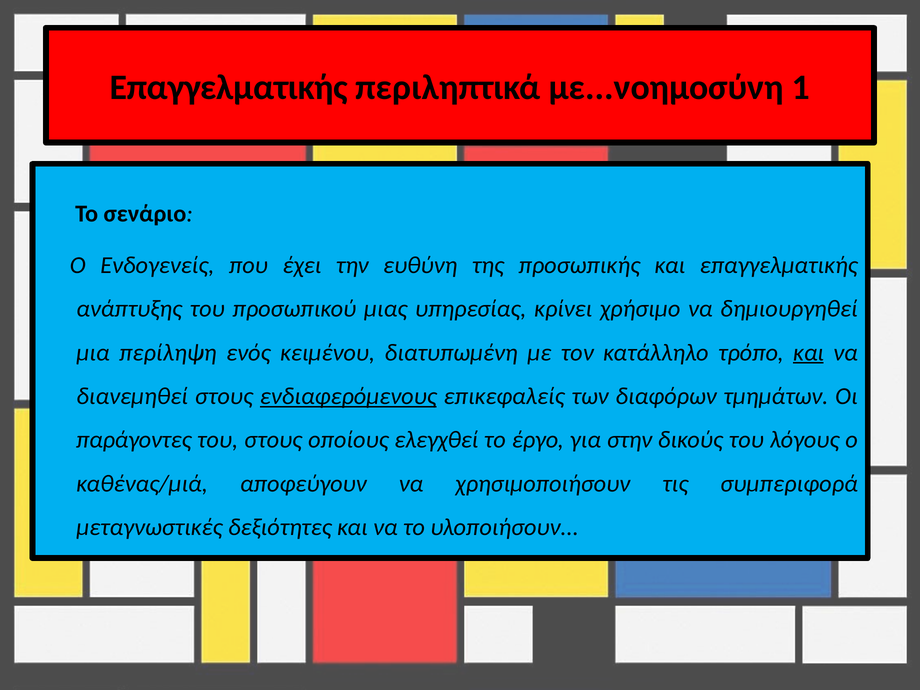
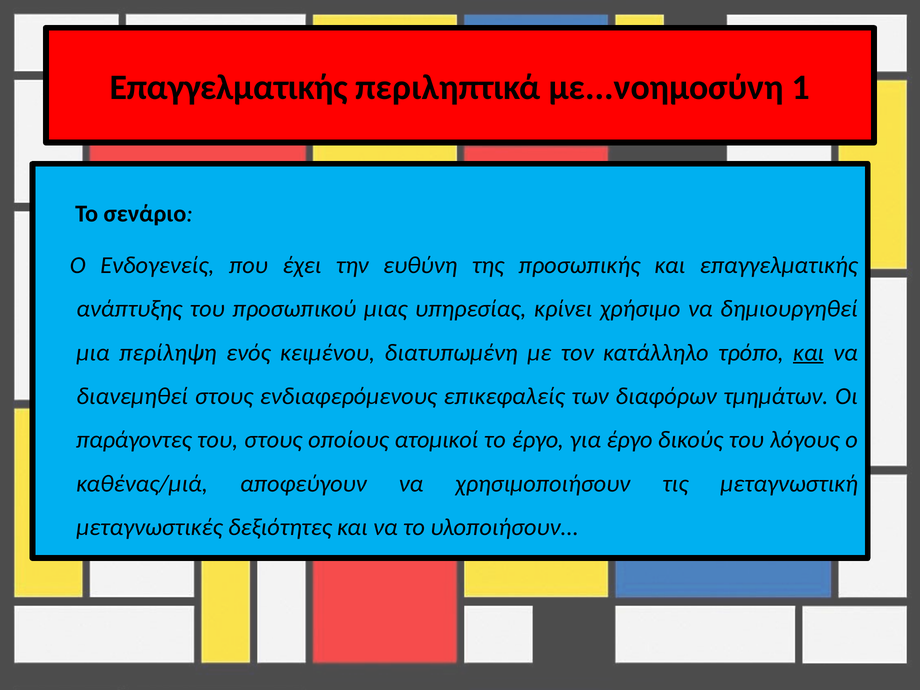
ενδιαφερόμενους underline: present -> none
ελεγχθεί: ελεγχθεί -> ατομικοί
για στην: στην -> έργο
συμπεριφορά: συμπεριφορά -> μεταγνωστική
